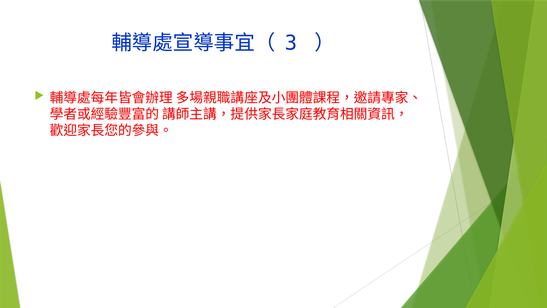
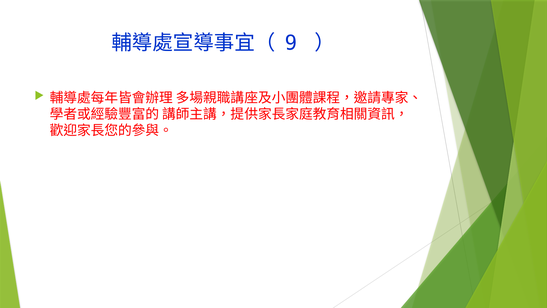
3: 3 -> 9
